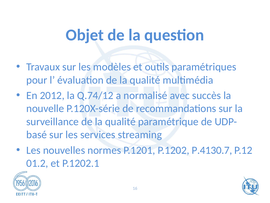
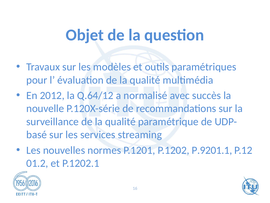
Q.74/12: Q.74/12 -> Q.64/12
P.4130.7: P.4130.7 -> P.9201.1
